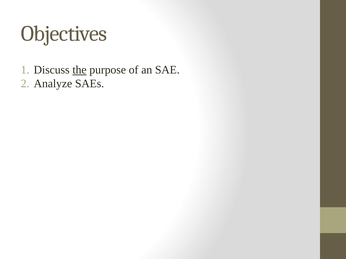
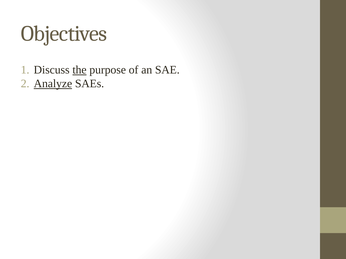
Analyze underline: none -> present
